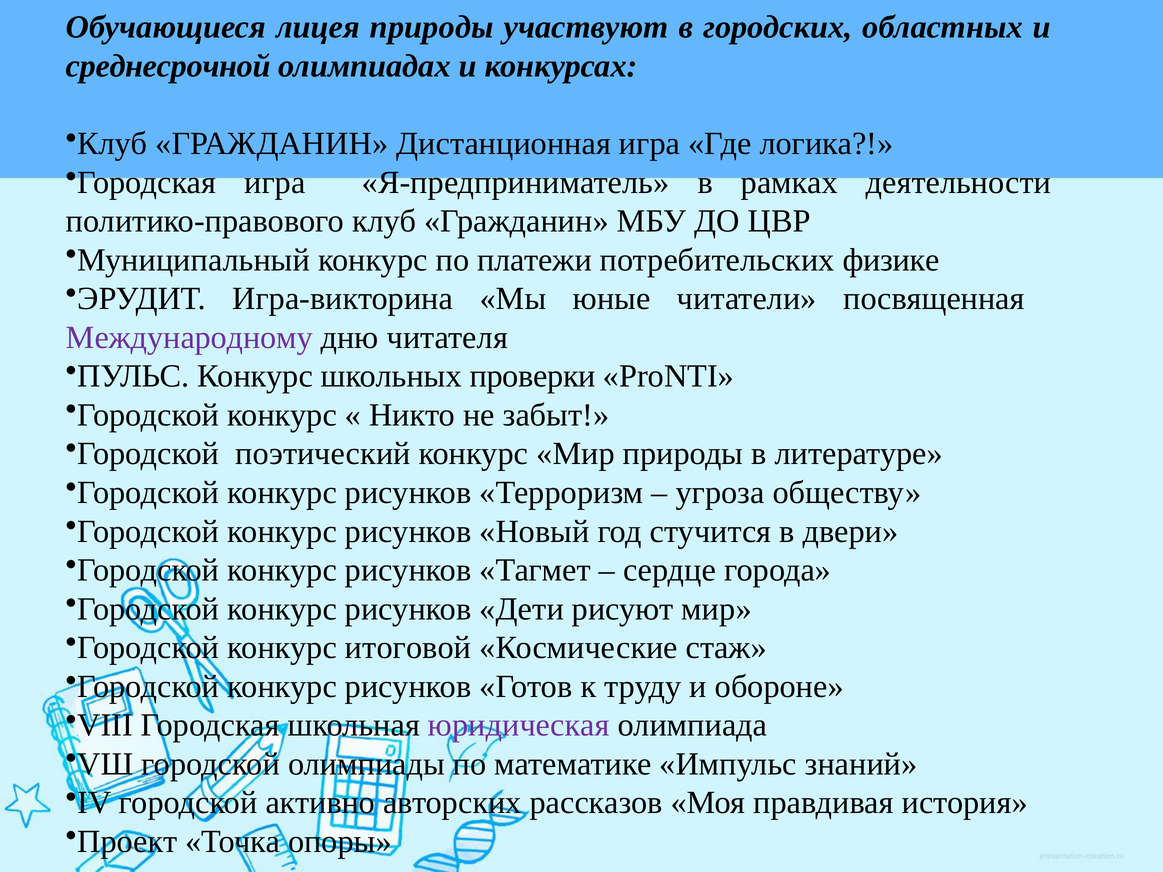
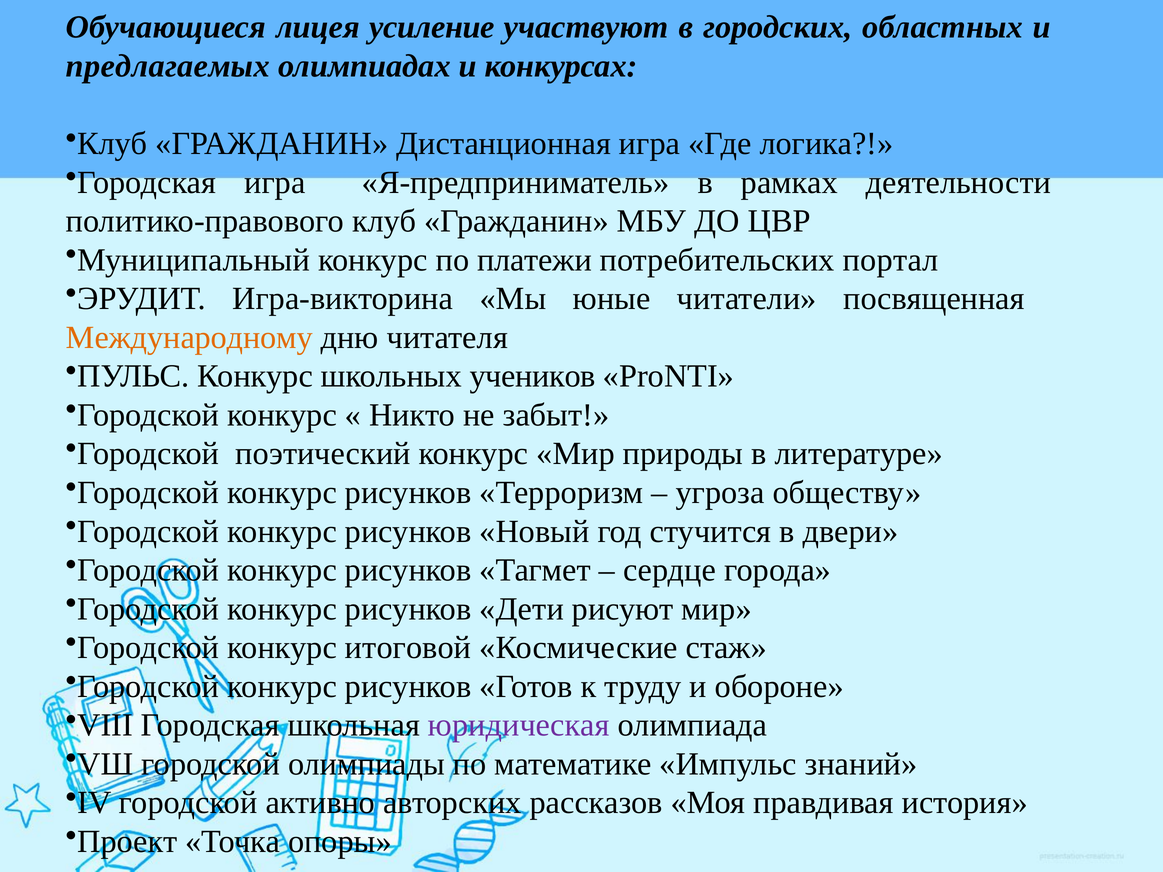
лицея природы: природы -> усиление
среднесрочной: среднесрочной -> предлагаемых
физике: физике -> портал
Международному colour: purple -> orange
проверки: проверки -> учеников
